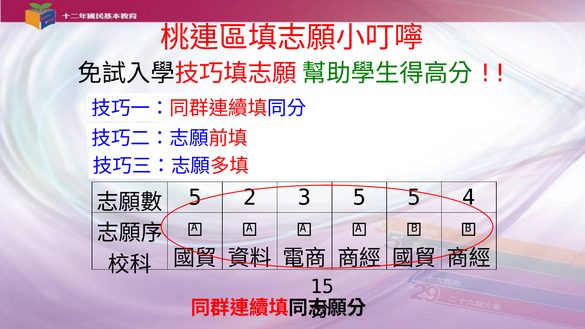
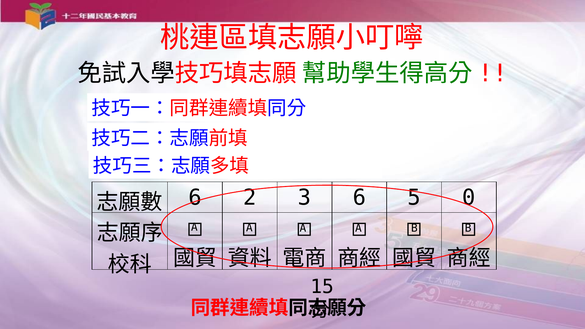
5 at (195, 198): 5 -> 6
3 5: 5 -> 6
4: 4 -> 0
